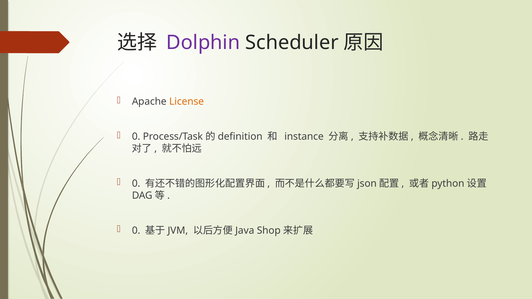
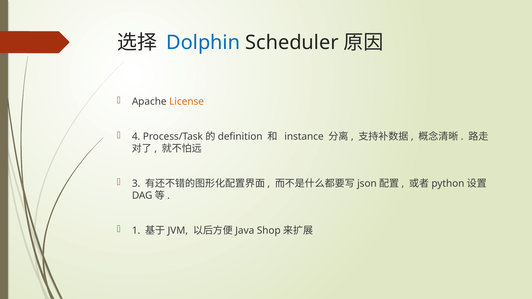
Dolphin colour: purple -> blue
0 at (136, 137): 0 -> 4
0 at (136, 184): 0 -> 3
0 at (136, 231): 0 -> 1
